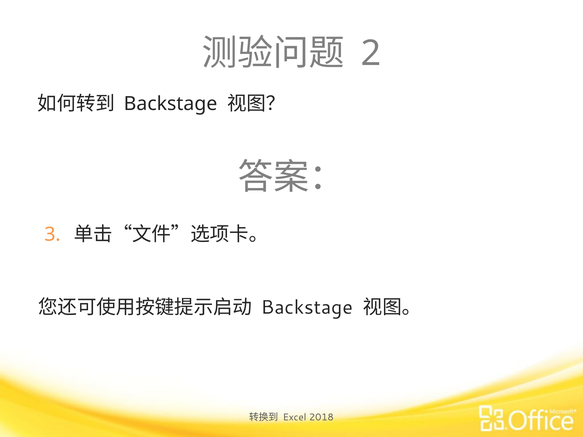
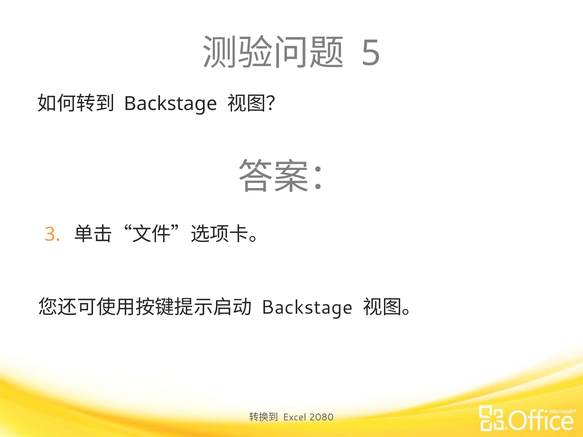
2: 2 -> 5
2018: 2018 -> 2080
